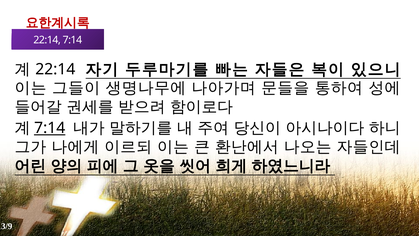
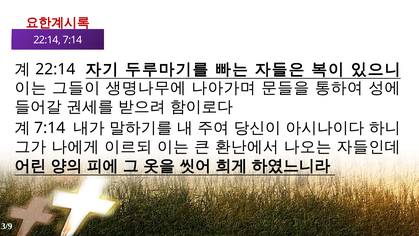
7:14 at (50, 128) underline: present -> none
